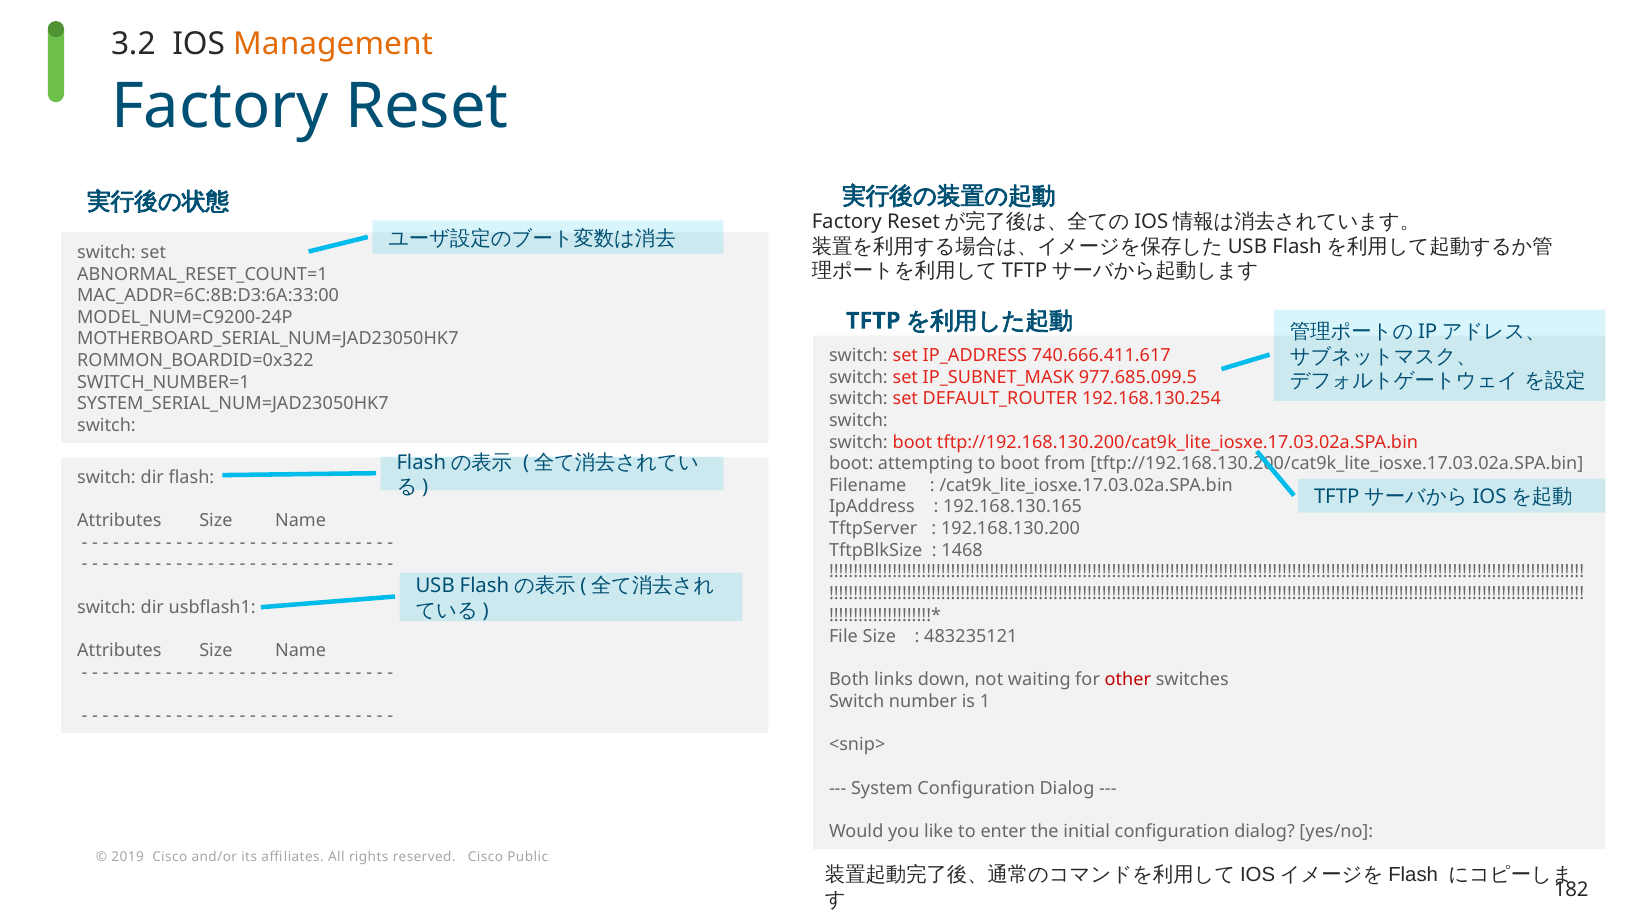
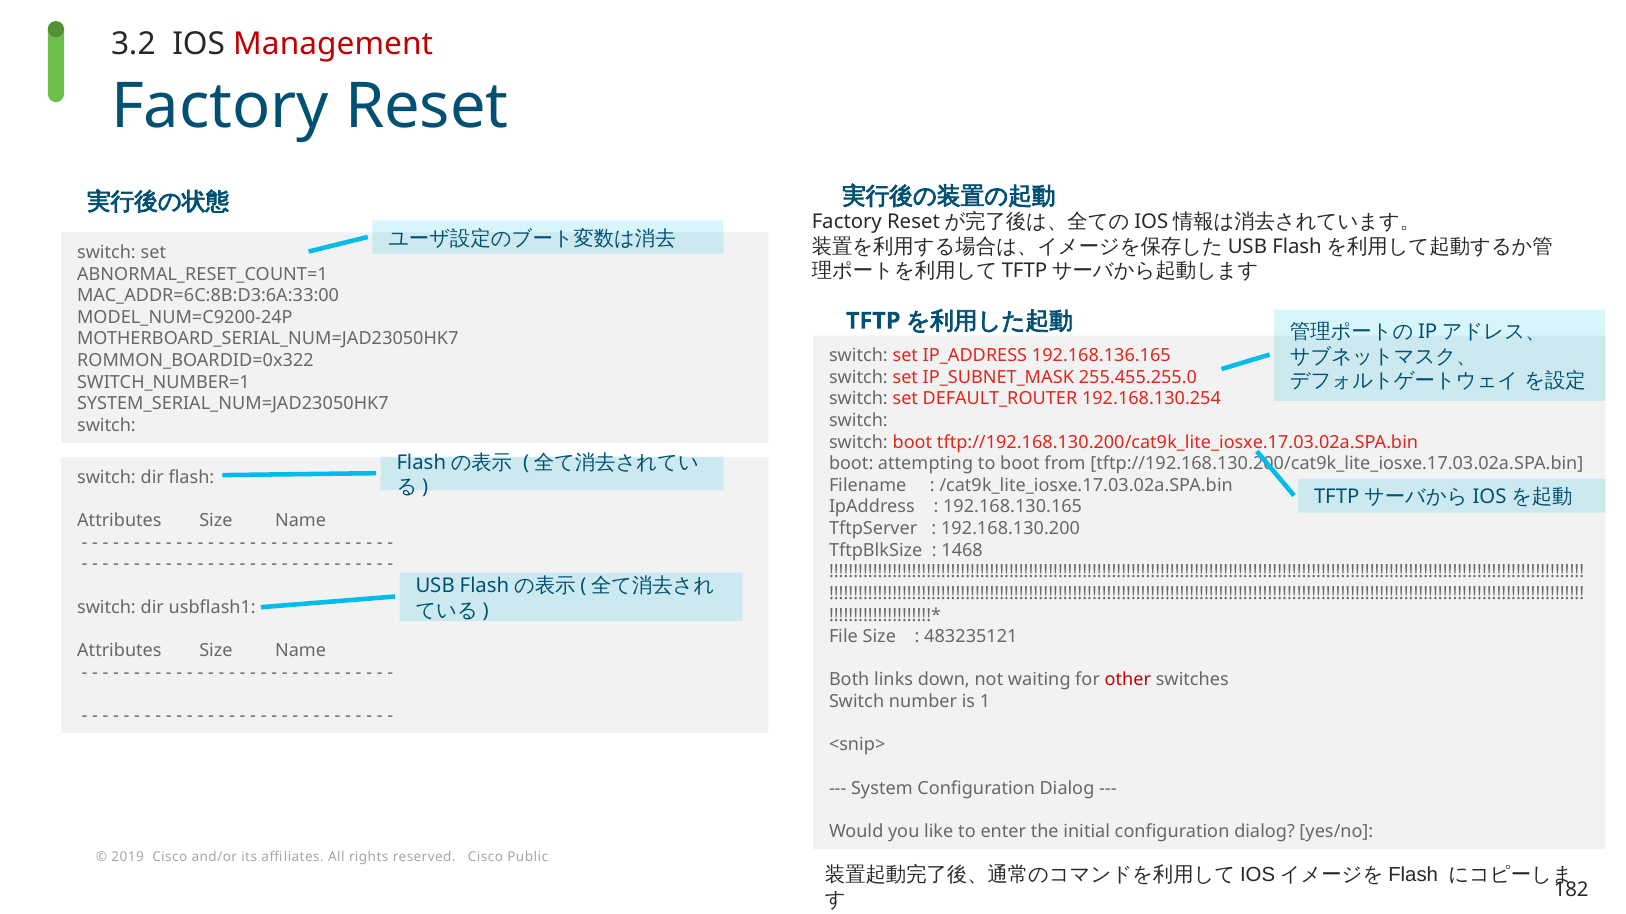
Management colour: orange -> red
740.666.411.617: 740.666.411.617 -> 192.168.136.165
977.685.099.5: 977.685.099.5 -> 255.455.255.0
